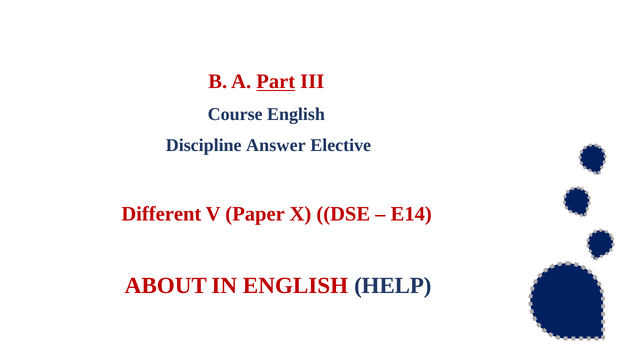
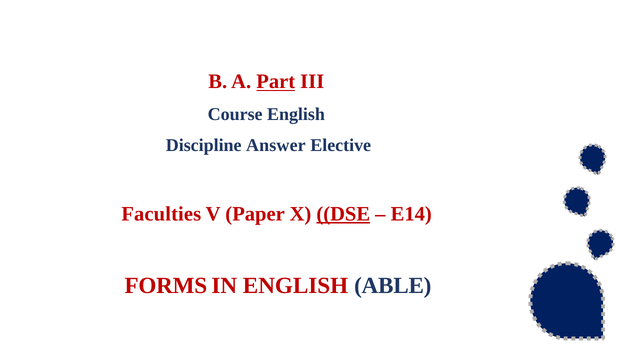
Different: Different -> Faculties
DSE underline: none -> present
ABOUT: ABOUT -> FORMS
HELP: HELP -> ABLE
